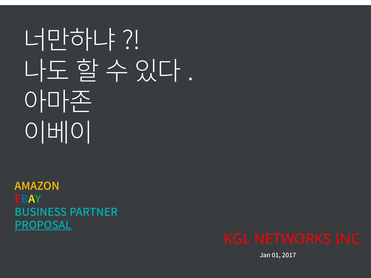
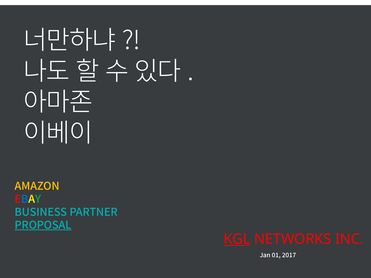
KGL underline: none -> present
